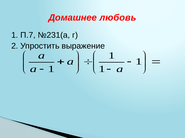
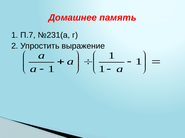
любовь: любовь -> память
